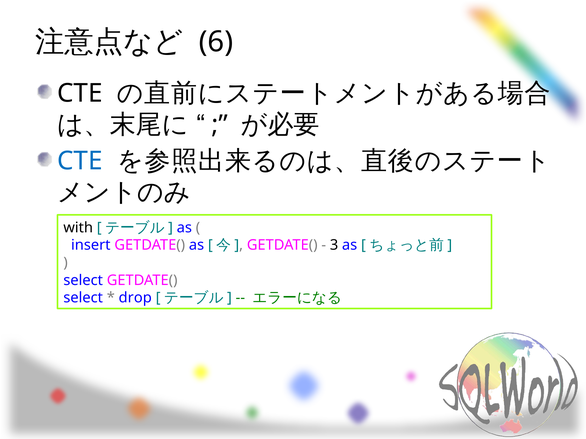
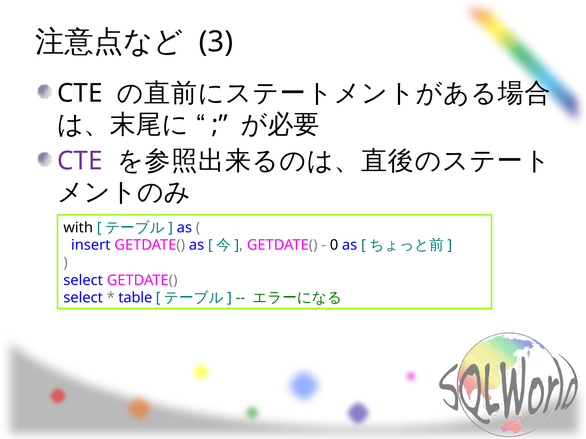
6: 6 -> 3
CTE at (80, 161) colour: blue -> purple
3: 3 -> 0
drop: drop -> table
